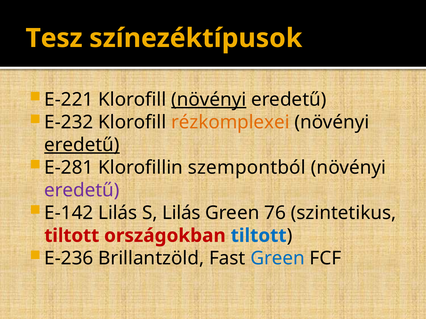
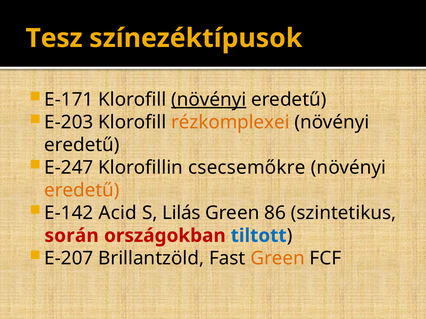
E-221: E-221 -> E-171
E-232: E-232 -> E-203
eredetű at (82, 145) underline: present -> none
E-281: E-281 -> E-247
szempontból: szempontból -> csecsemőkre
eredetű at (82, 191) colour: purple -> orange
E-142 Lilás: Lilás -> Acid
76: 76 -> 86
tiltott at (72, 236): tiltott -> során
E-236: E-236 -> E-207
Green at (278, 259) colour: blue -> orange
